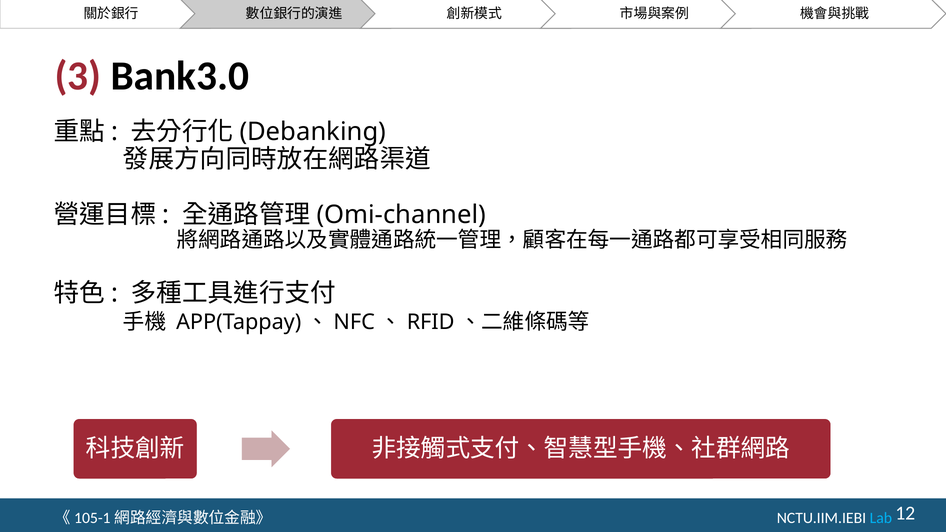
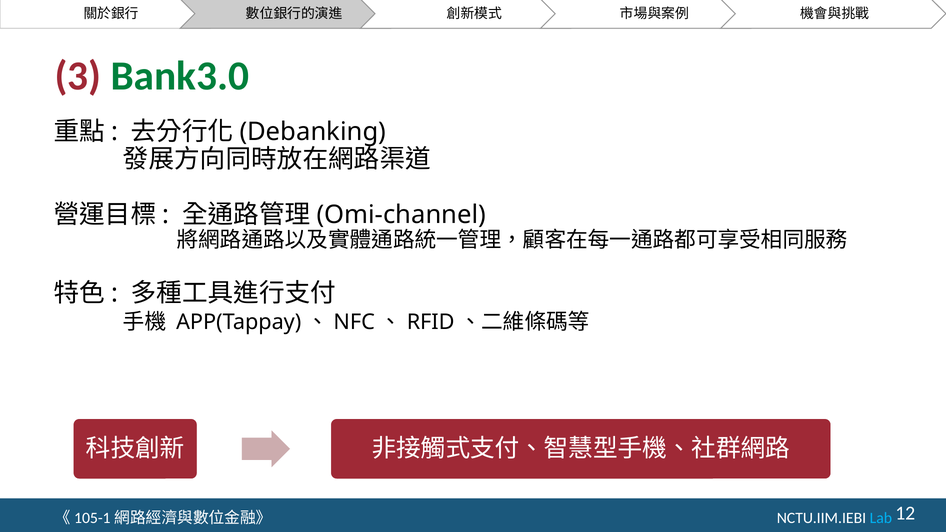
Bank3.0 colour: black -> green
